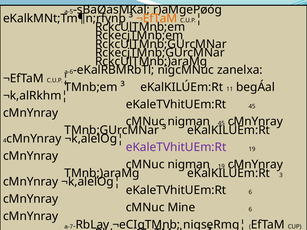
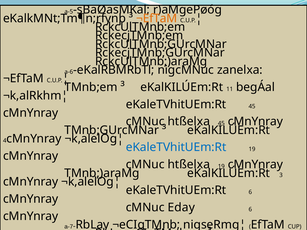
nigman at (189, 122): nigman -> htßelxa
eKaleTVhitUEm:Rt at (176, 147) colour: purple -> blue
nigman at (189, 165): nigman -> htßelxa
Mine: Mine -> Eday
